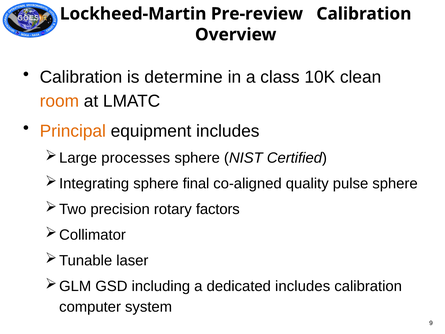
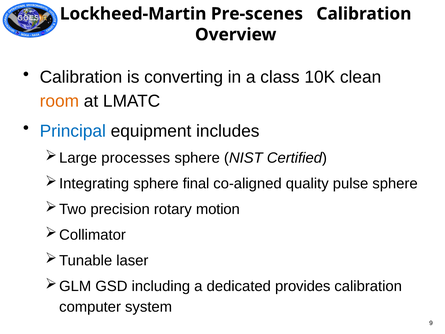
Pre-review: Pre-review -> Pre-scenes
determine: determine -> converting
Principal colour: orange -> blue
factors: factors -> motion
dedicated includes: includes -> provides
